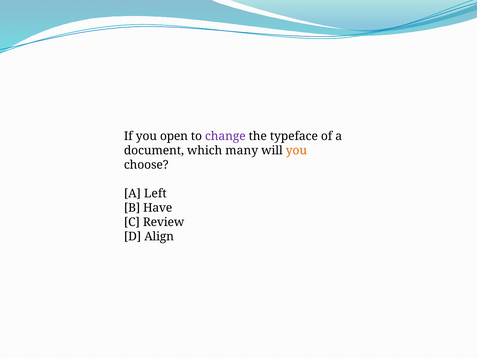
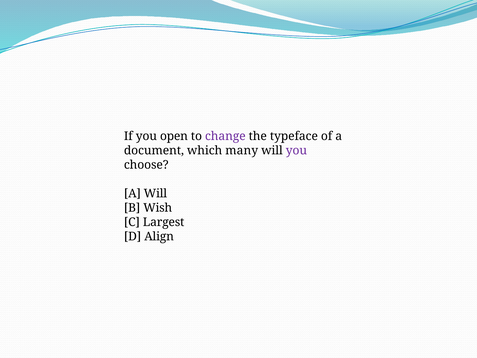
you at (296, 151) colour: orange -> purple
A Left: Left -> Will
Have: Have -> Wish
Review: Review -> Largest
